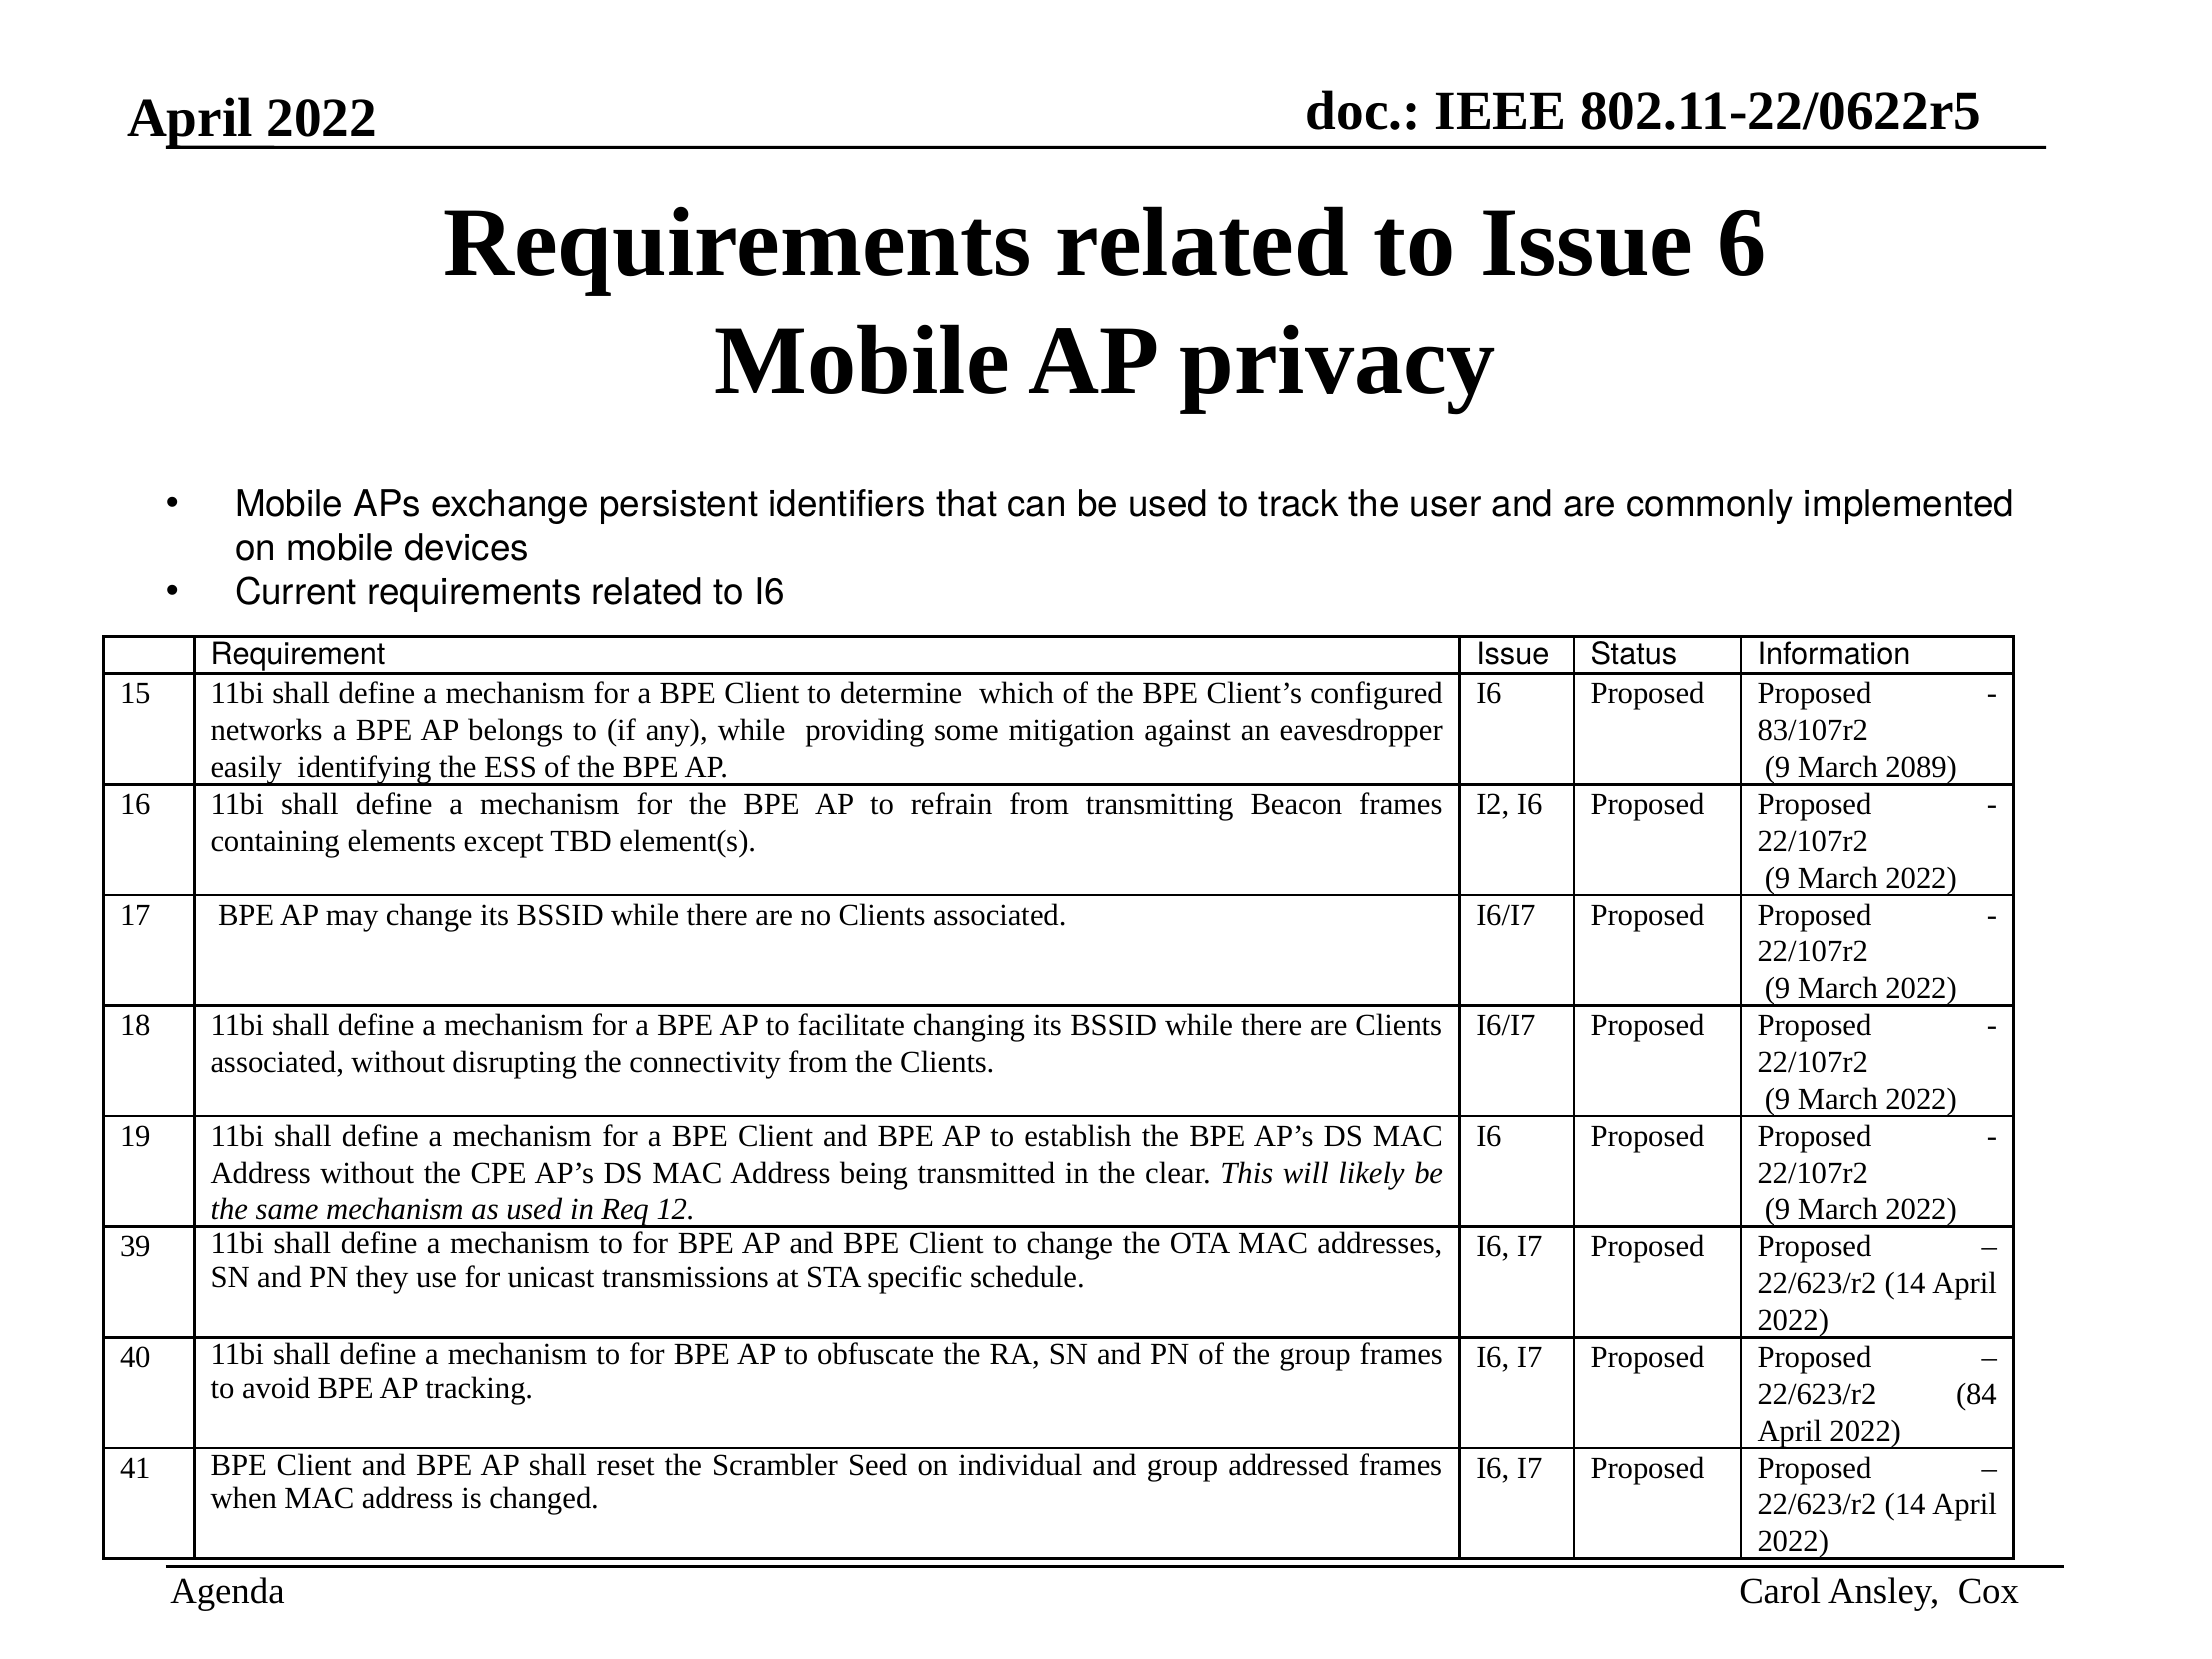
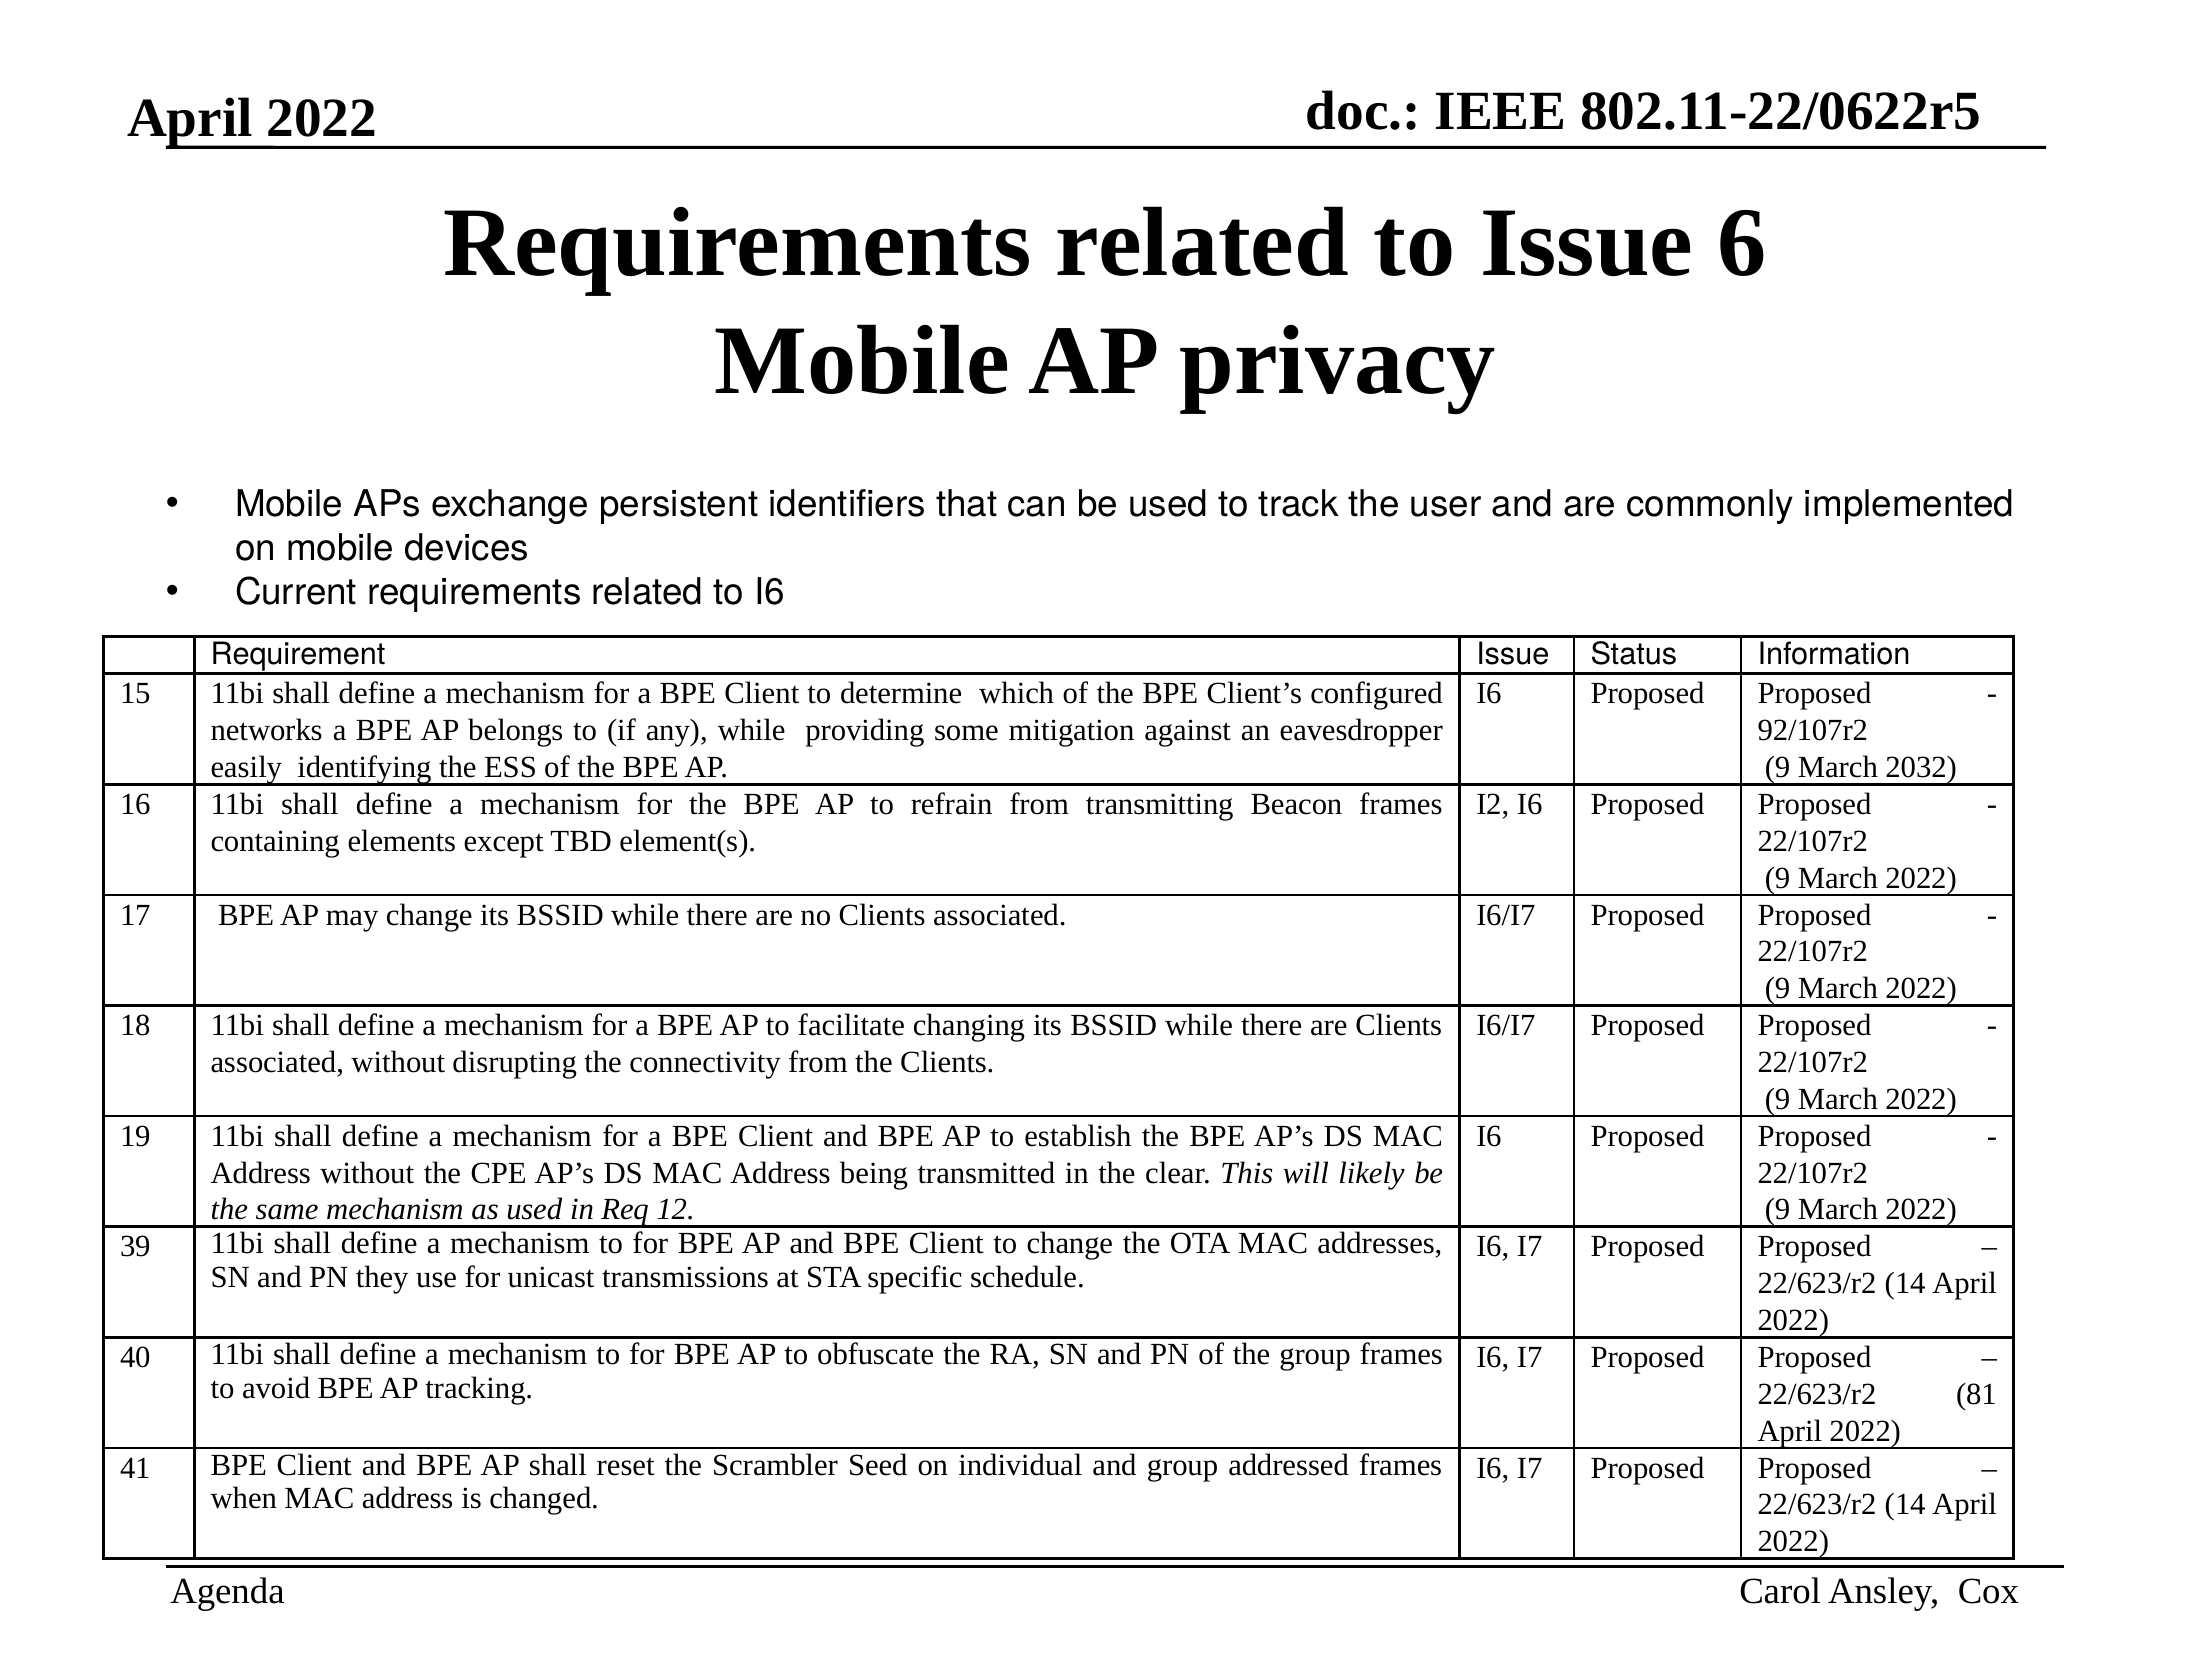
83/107r2: 83/107r2 -> 92/107r2
2089: 2089 -> 2032
84: 84 -> 81
